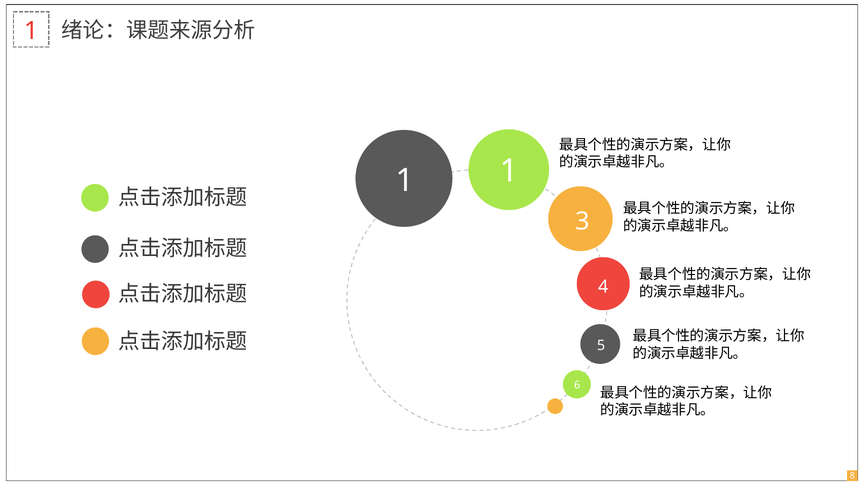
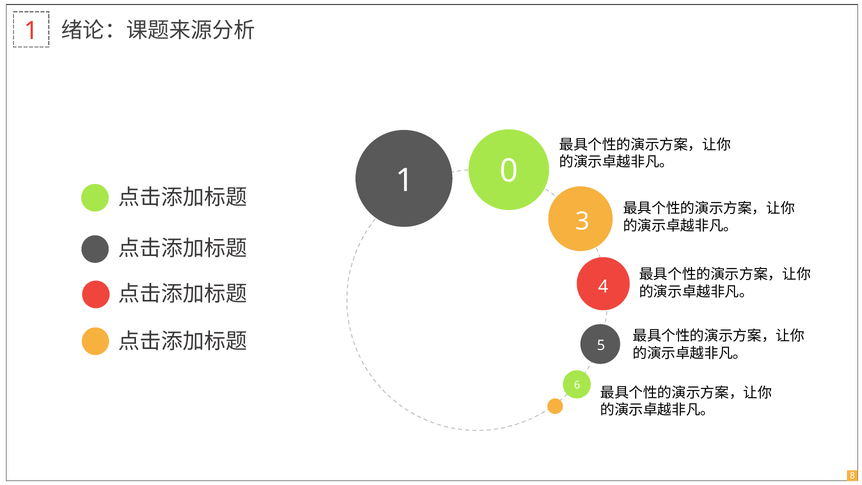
1 1: 1 -> 0
